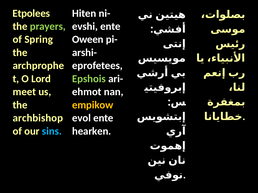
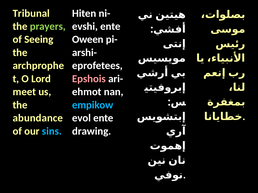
Etpolees: Etpolees -> Tribunal
Spring: Spring -> Seeing
Epshois colour: light green -> pink
empikow colour: yellow -> light blue
archbishop: archbishop -> abundance
hearken: hearken -> drawing
